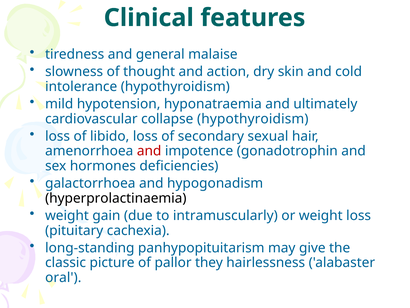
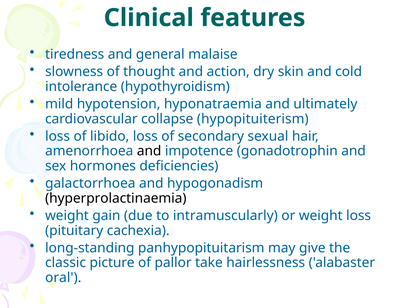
collapse hypothyroidism: hypothyroidism -> hypopituiterism
and at (149, 151) colour: red -> black
they: they -> take
